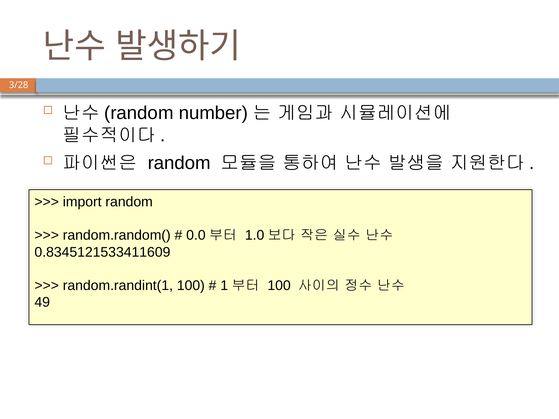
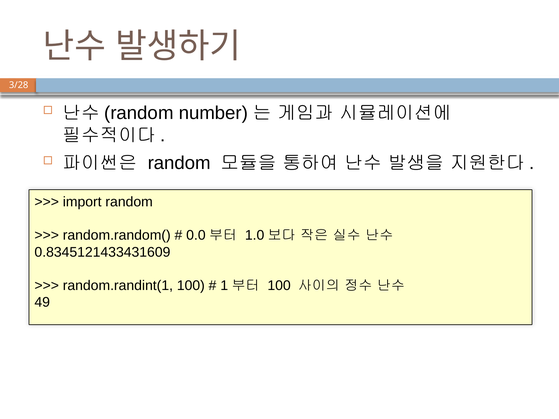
0.8345121533411609: 0.8345121533411609 -> 0.8345121433431609
